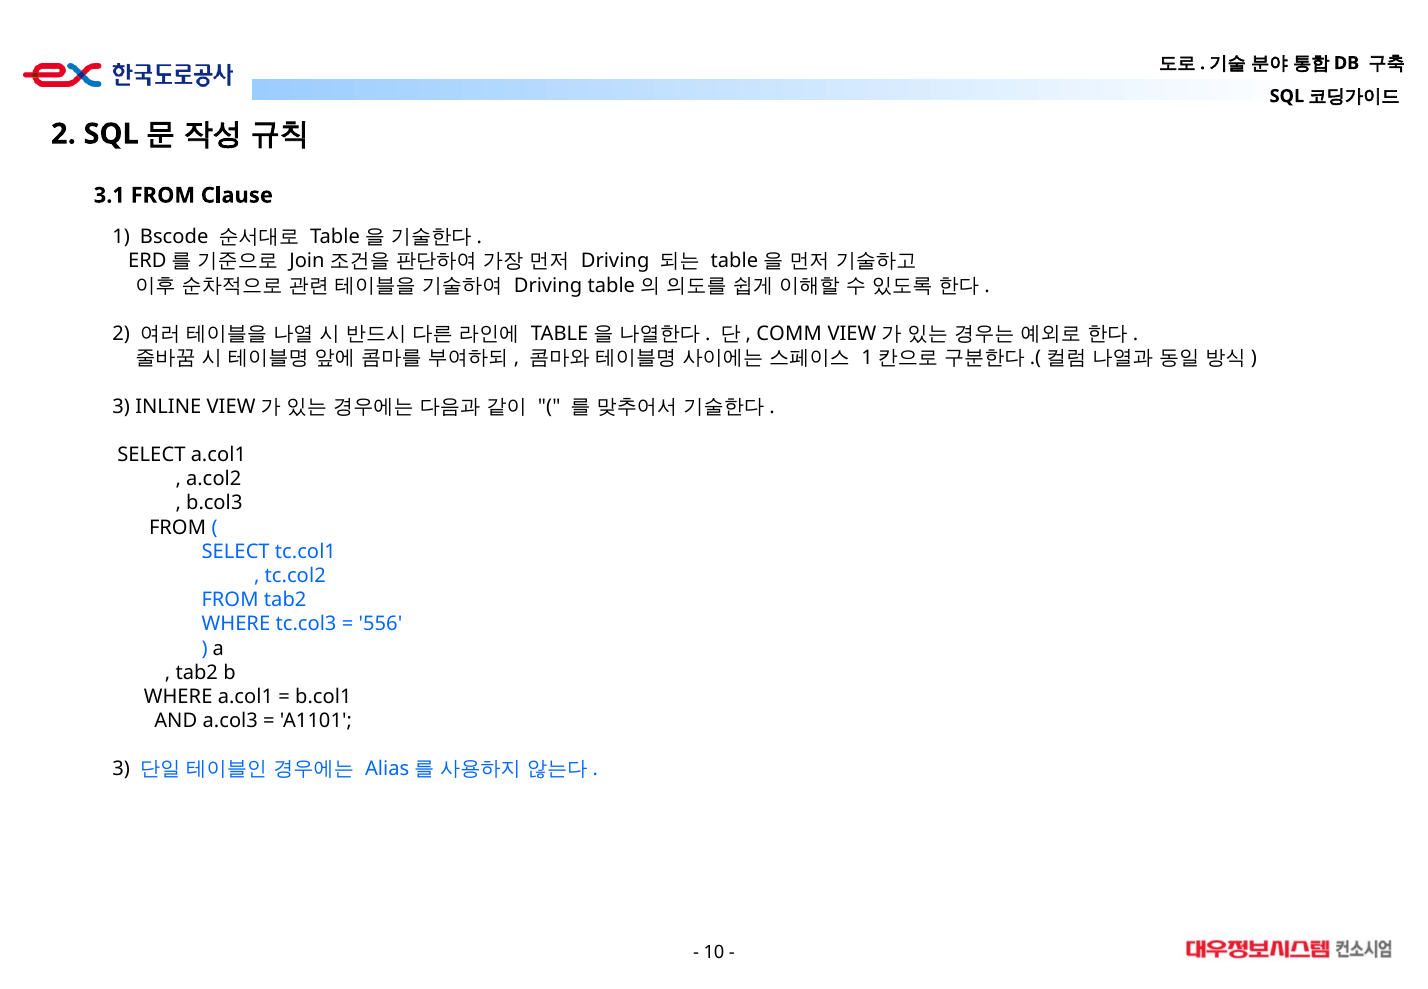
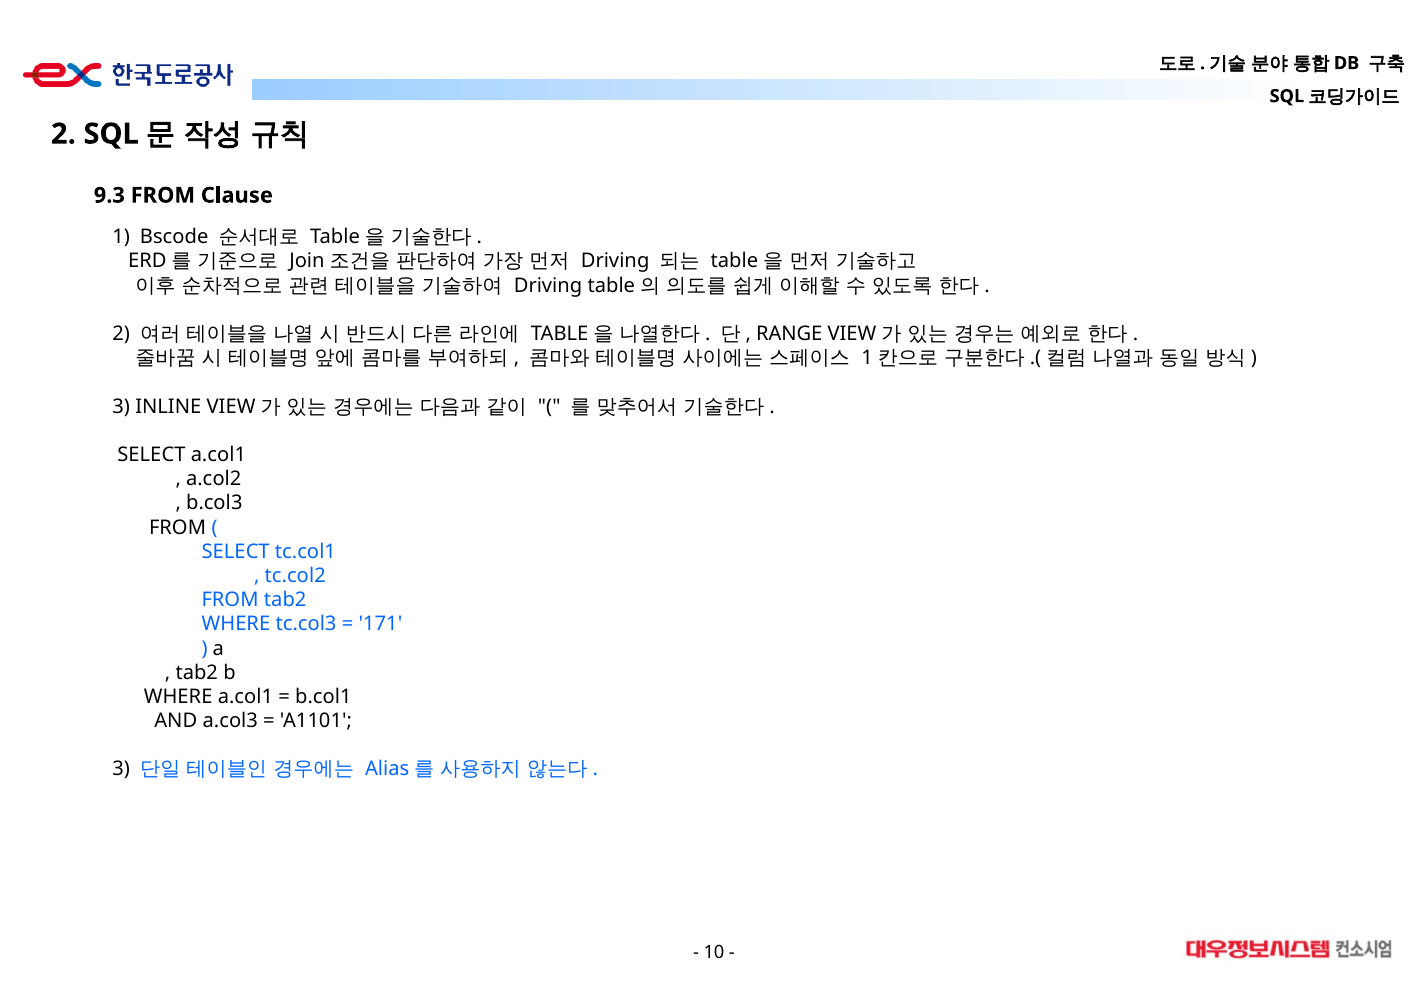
3.1: 3.1 -> 9.3
COMM: COMM -> RANGE
556: 556 -> 171
